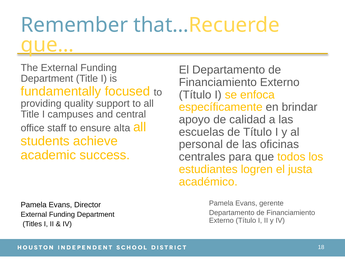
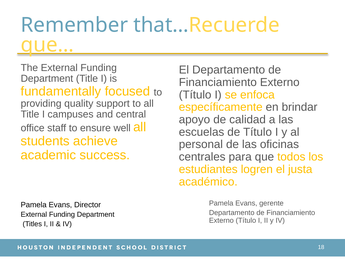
alta: alta -> well
